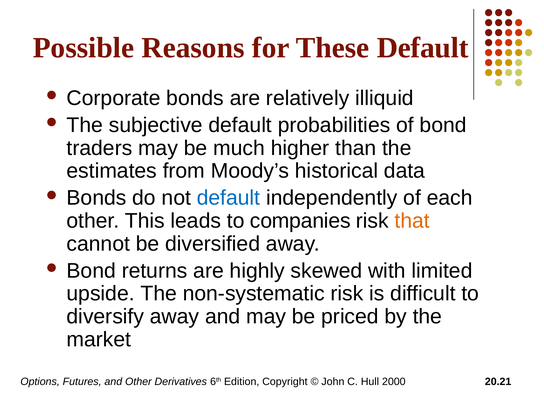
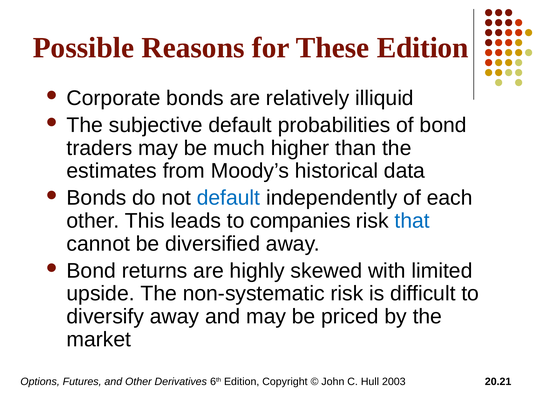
These Default: Default -> Edition
that colour: orange -> blue
2000: 2000 -> 2003
